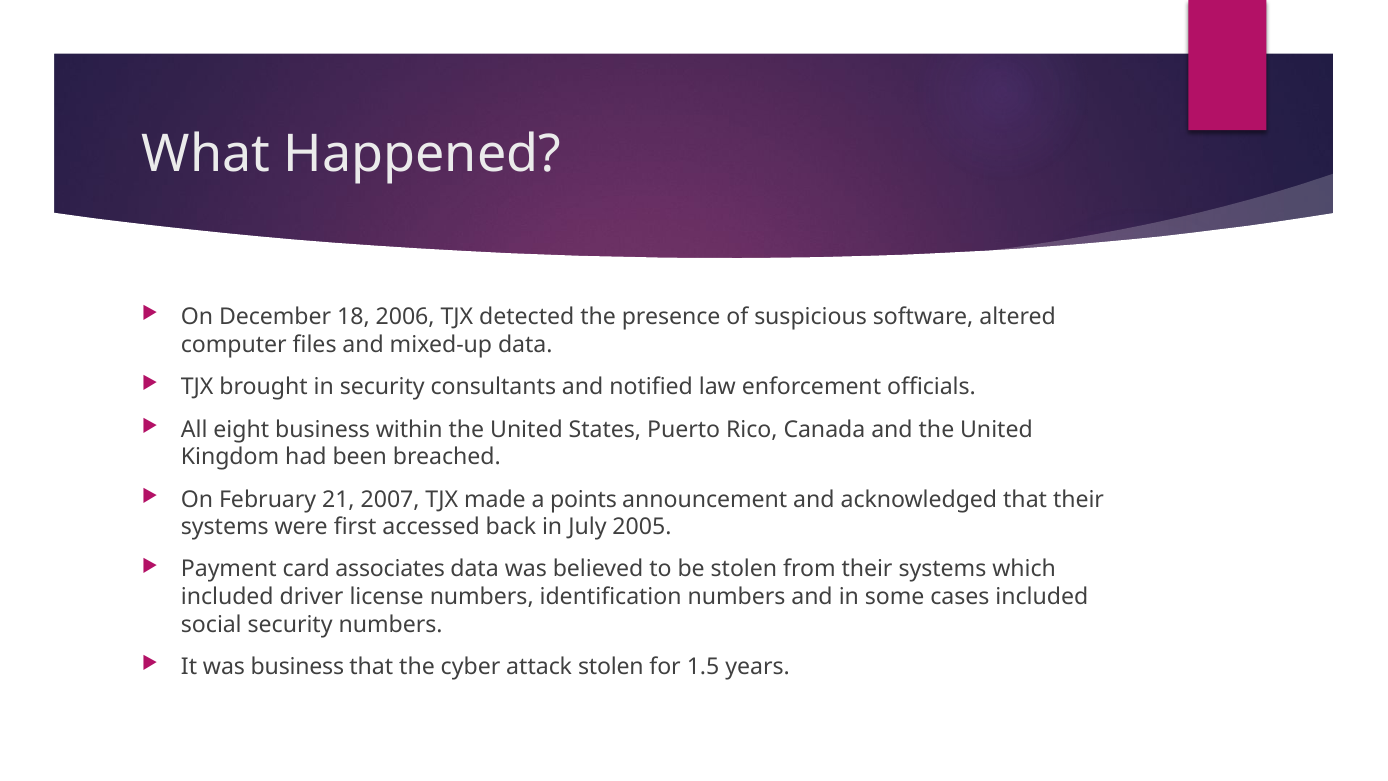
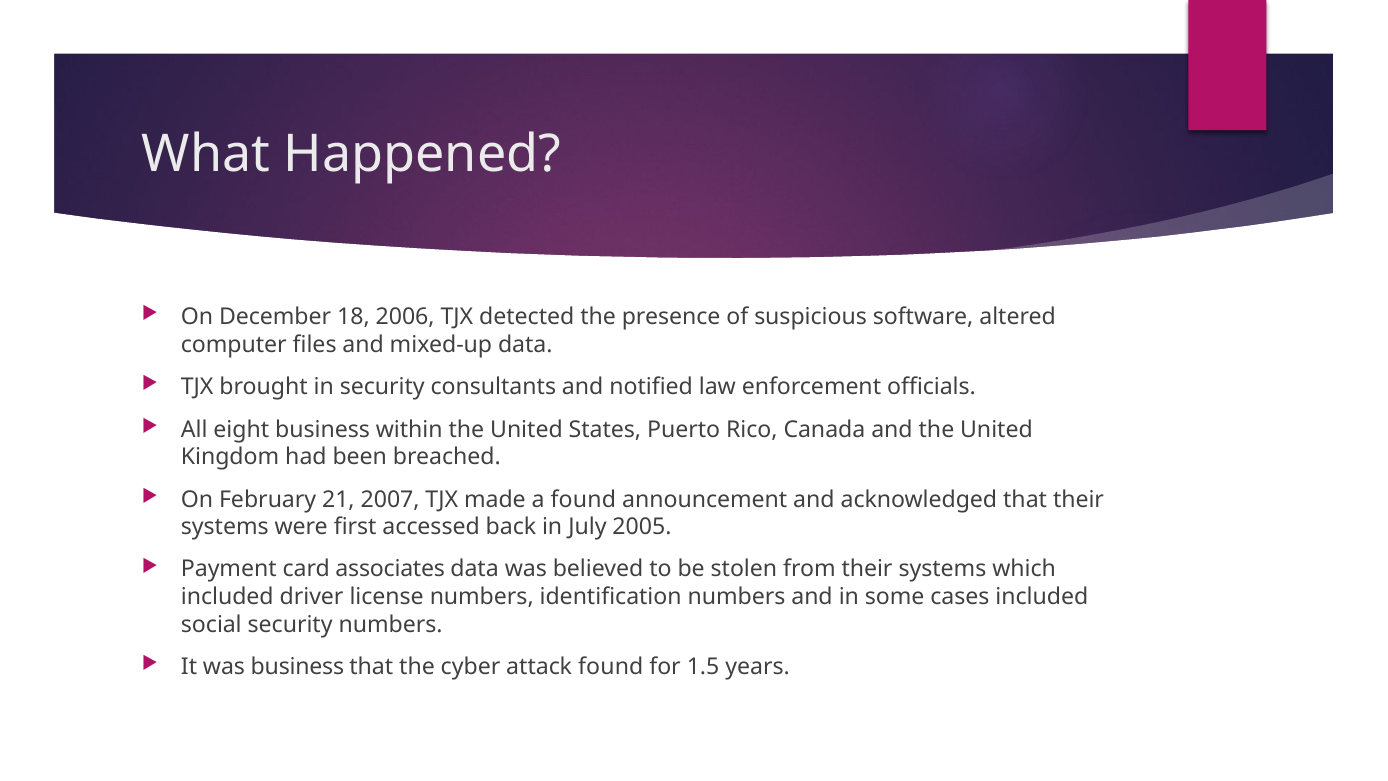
a points: points -> found
attack stolen: stolen -> found
